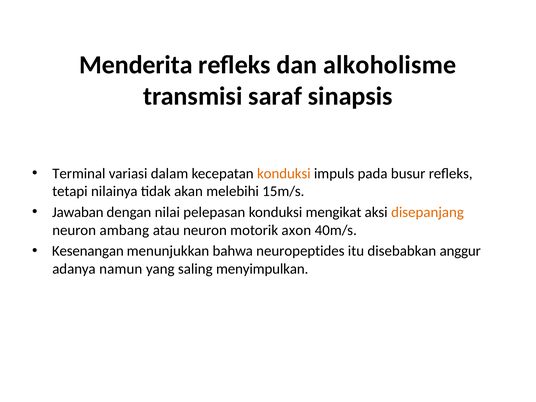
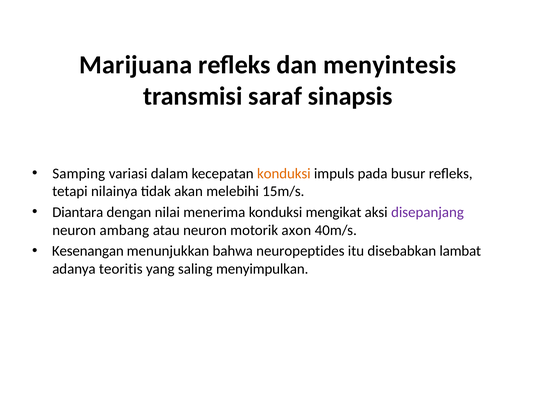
Menderita: Menderita -> Marijuana
alkoholisme: alkoholisme -> menyintesis
Terminal: Terminal -> Samping
Jawaban: Jawaban -> Diantara
pelepasan: pelepasan -> menerima
disepanjang colour: orange -> purple
anggur: anggur -> lambat
namun: namun -> teoritis
